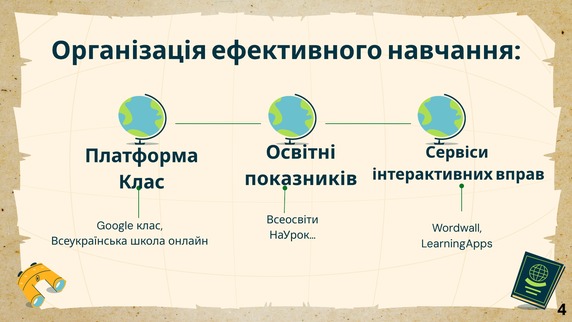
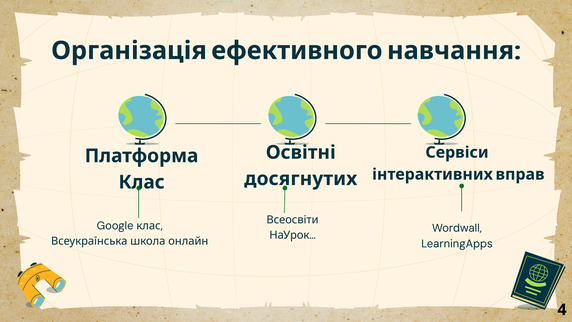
показників: показників -> досягнутих
